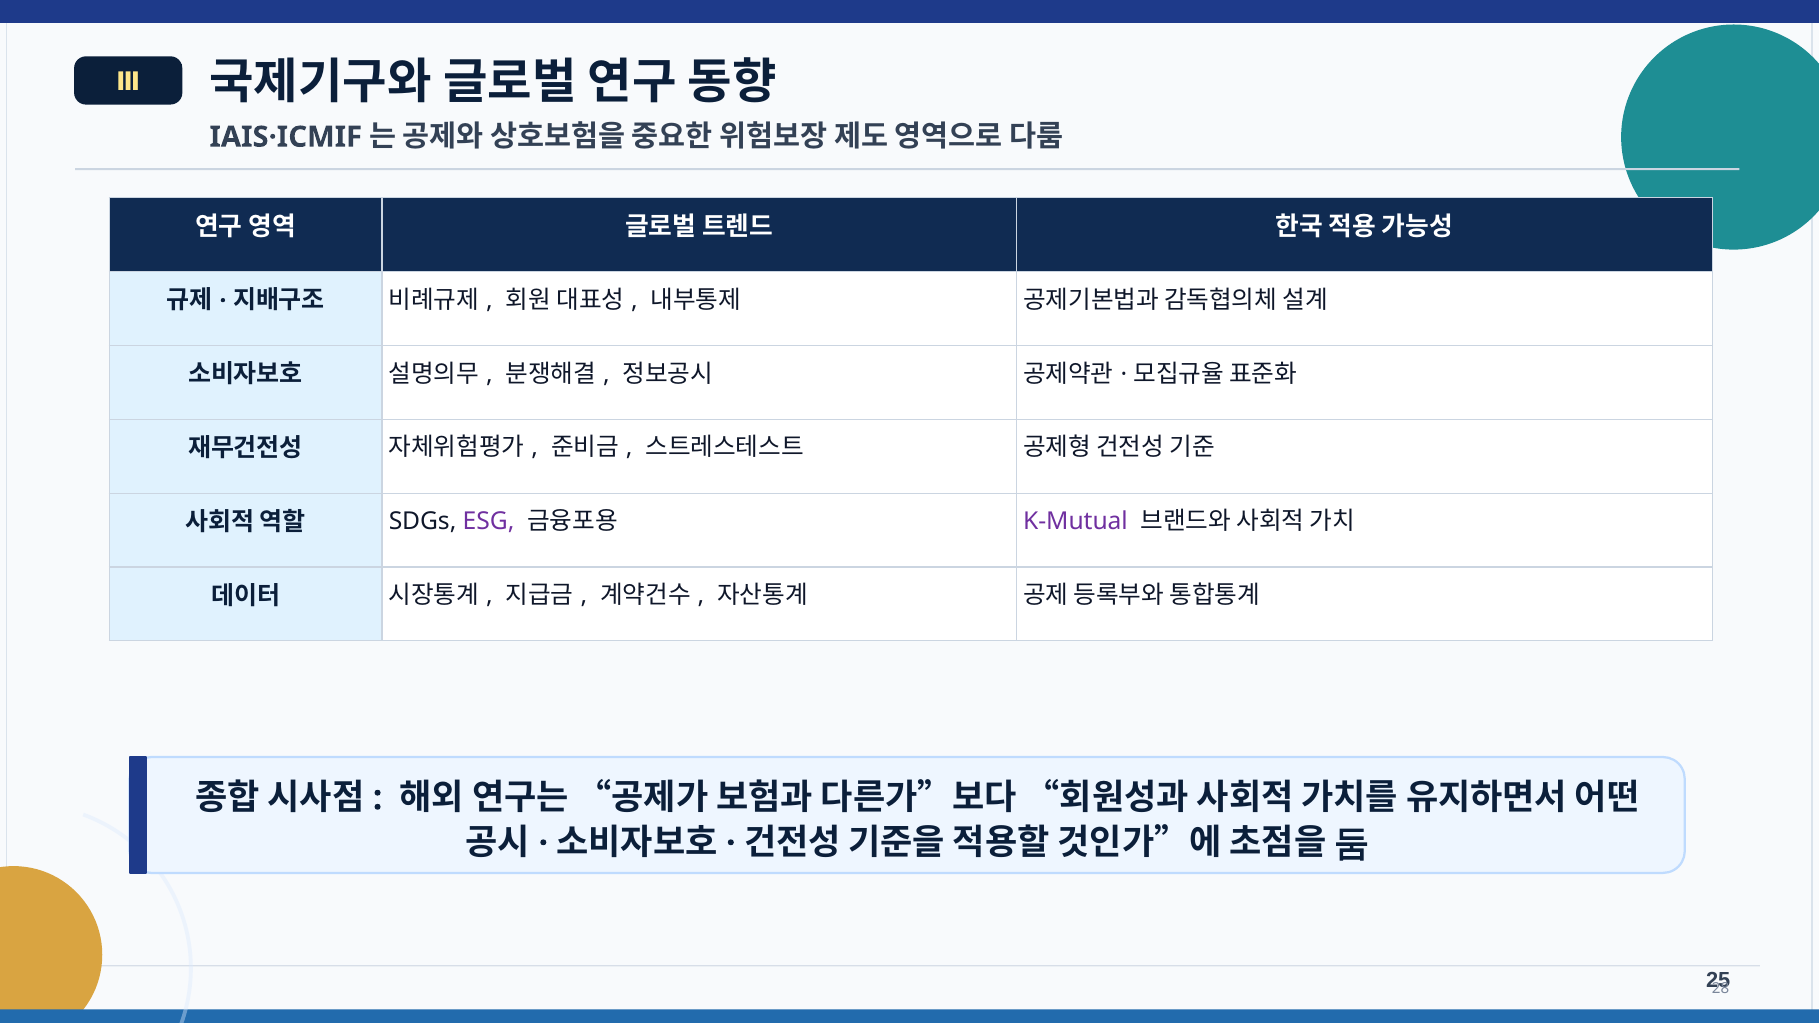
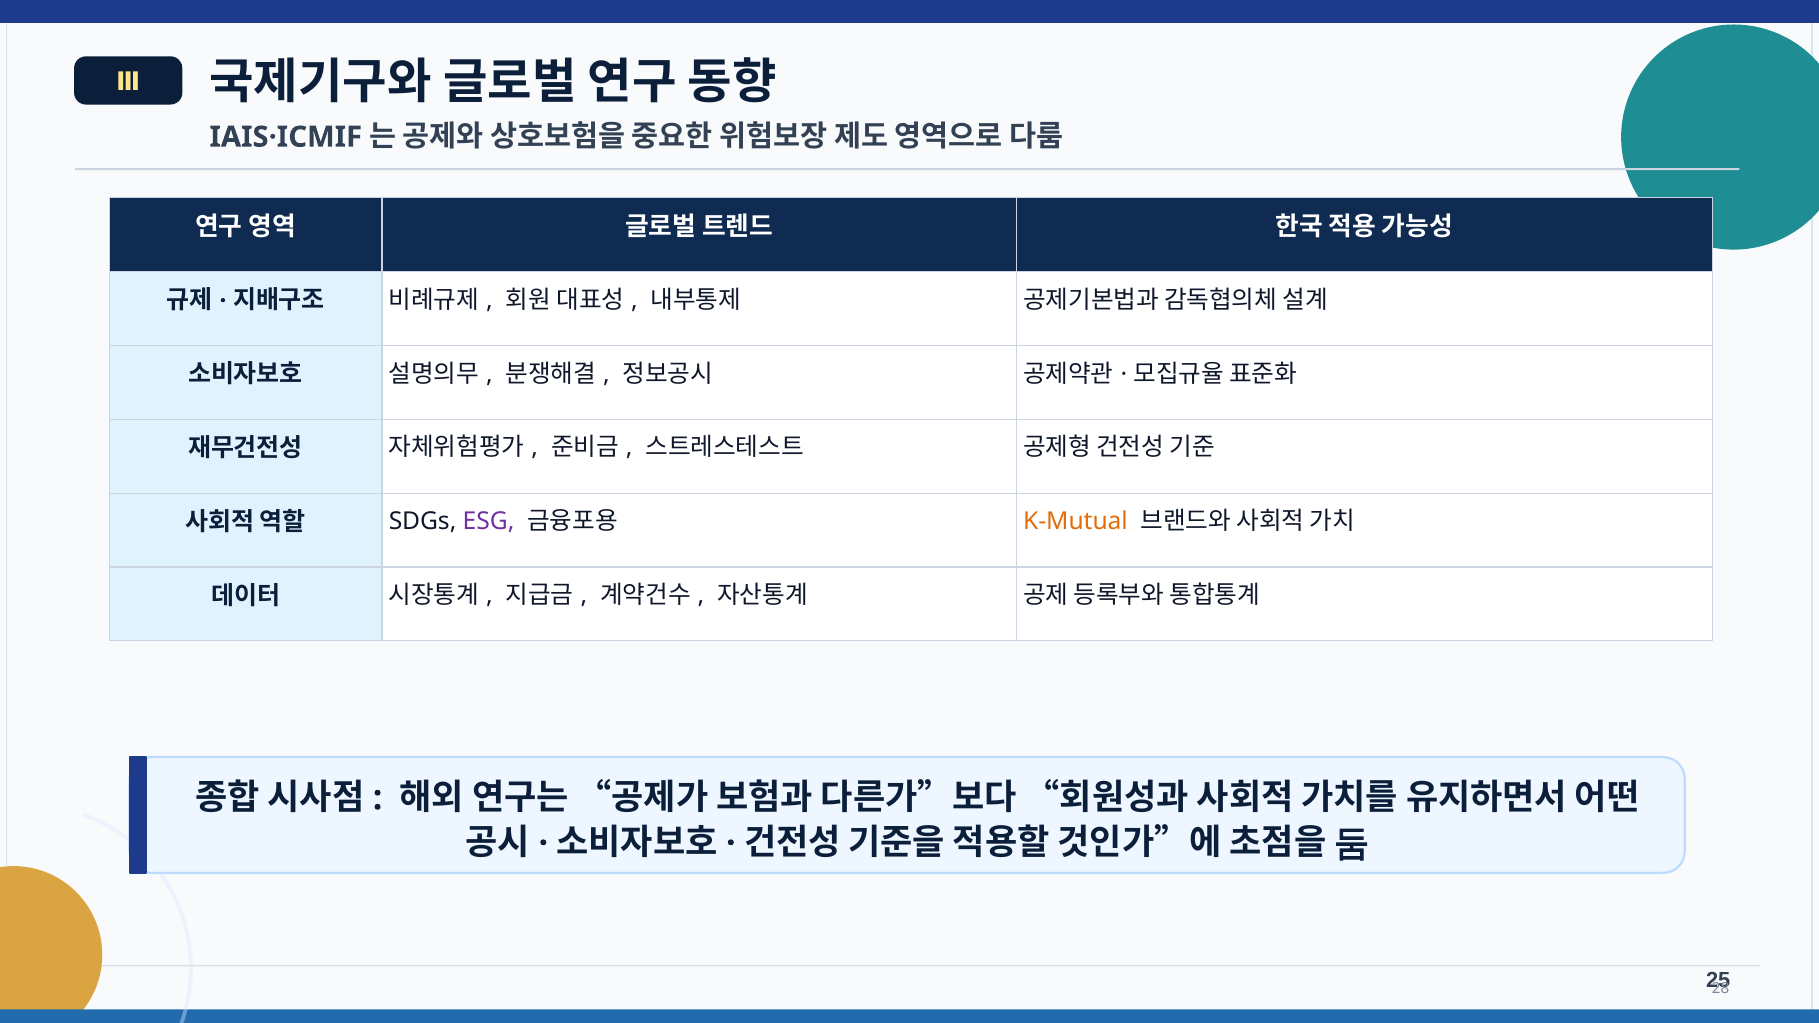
K-Mutual colour: purple -> orange
